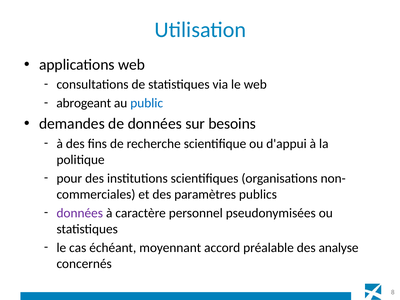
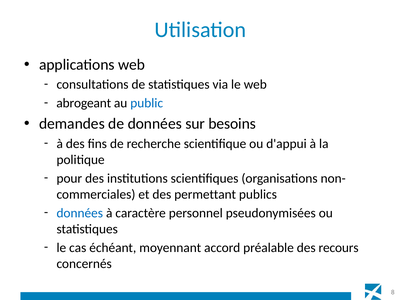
paramètres: paramètres -> permettant
données at (80, 213) colour: purple -> blue
analyse: analyse -> recours
